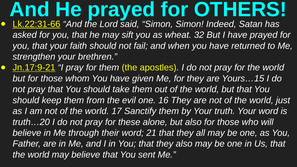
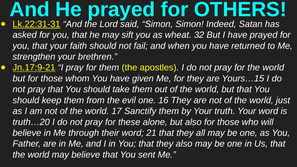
Lk.22:31-66: Lk.22:31-66 -> Lk.22:31-31
